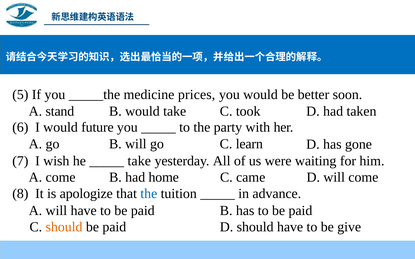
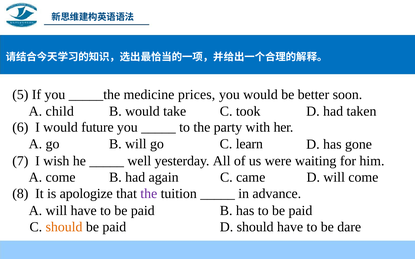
stand: stand -> child
take at (139, 161): take -> well
home: home -> again
the at (149, 194) colour: blue -> purple
give: give -> dare
